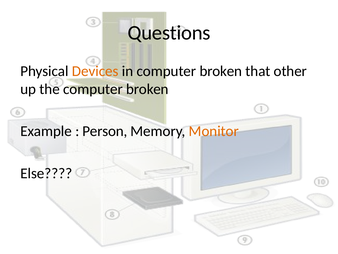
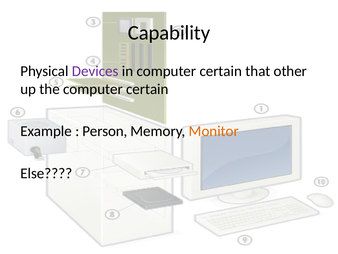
Questions: Questions -> Capability
Devices colour: orange -> purple
in computer broken: broken -> certain
the computer broken: broken -> certain
